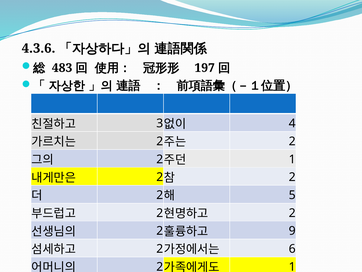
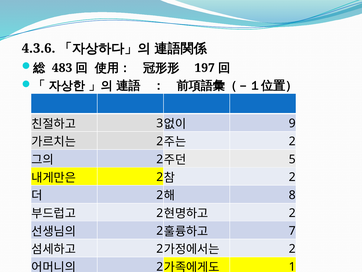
4: 4 -> 9
1 at (292, 159): 1 -> 5
5: 5 -> 8
9: 9 -> 7
6 at (292, 248): 6 -> 2
